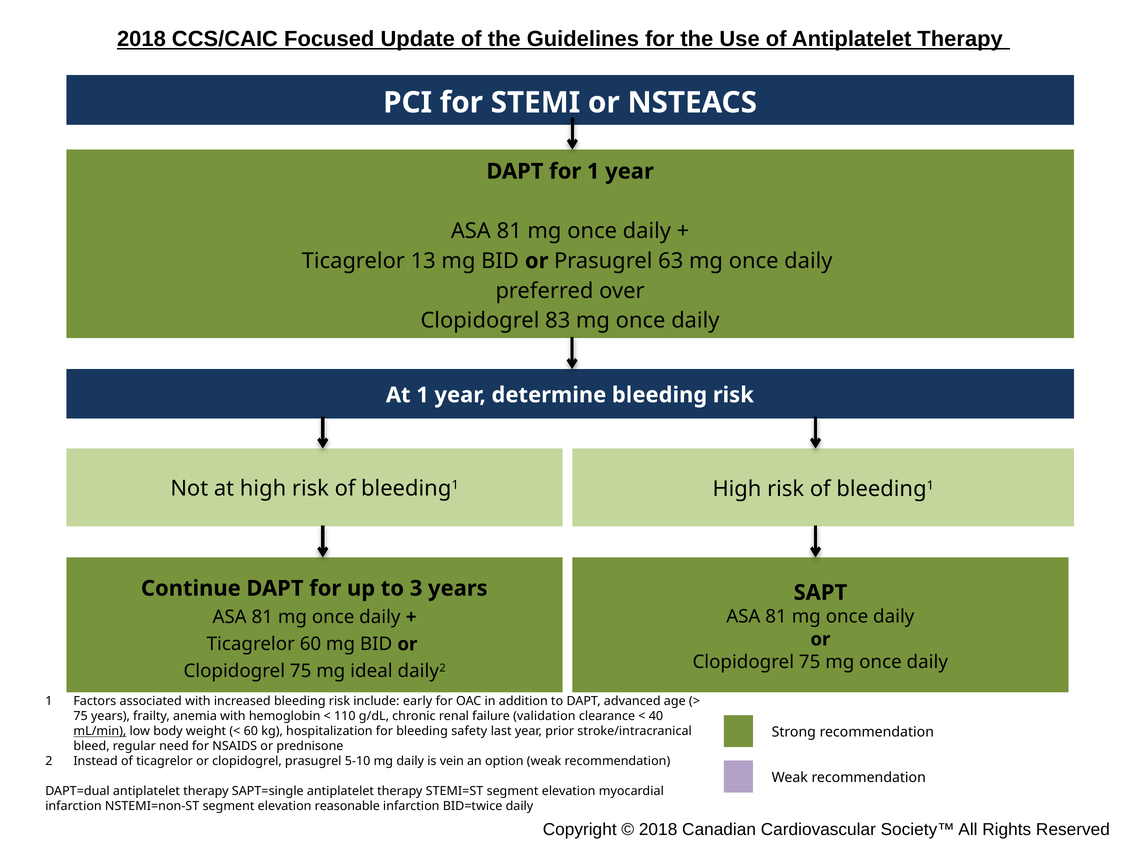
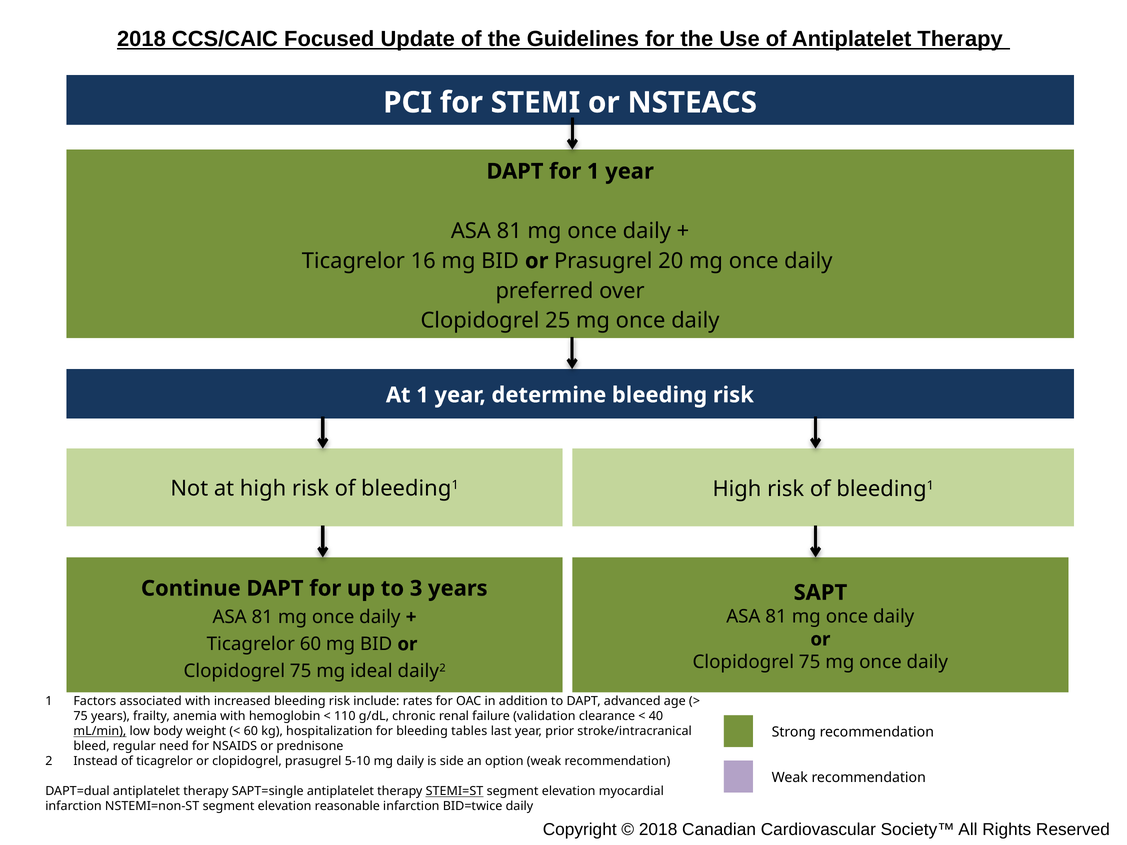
13: 13 -> 16
63: 63 -> 20
83: 83 -> 25
early: early -> rates
safety: safety -> tables
vein: vein -> side
STEMI=ST underline: none -> present
